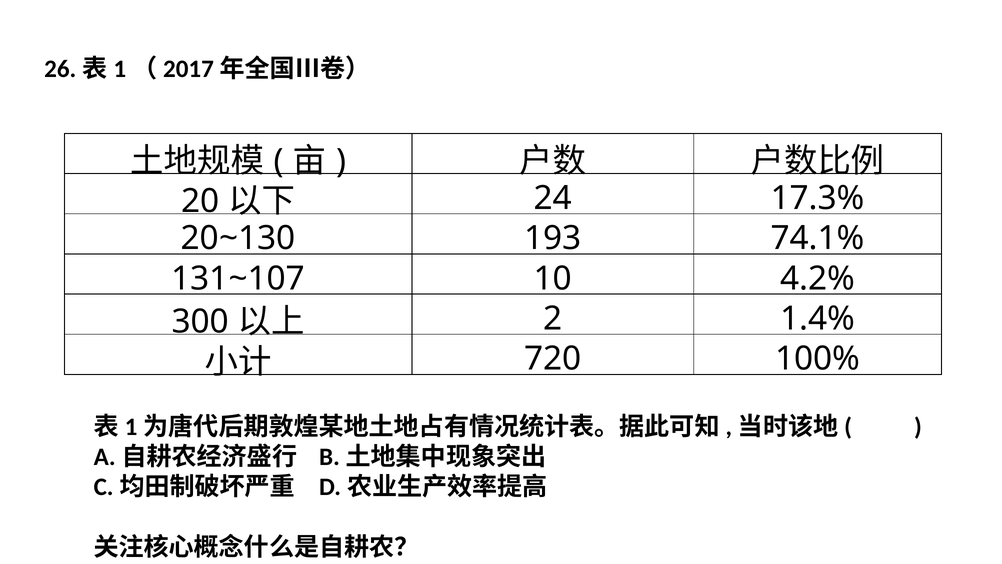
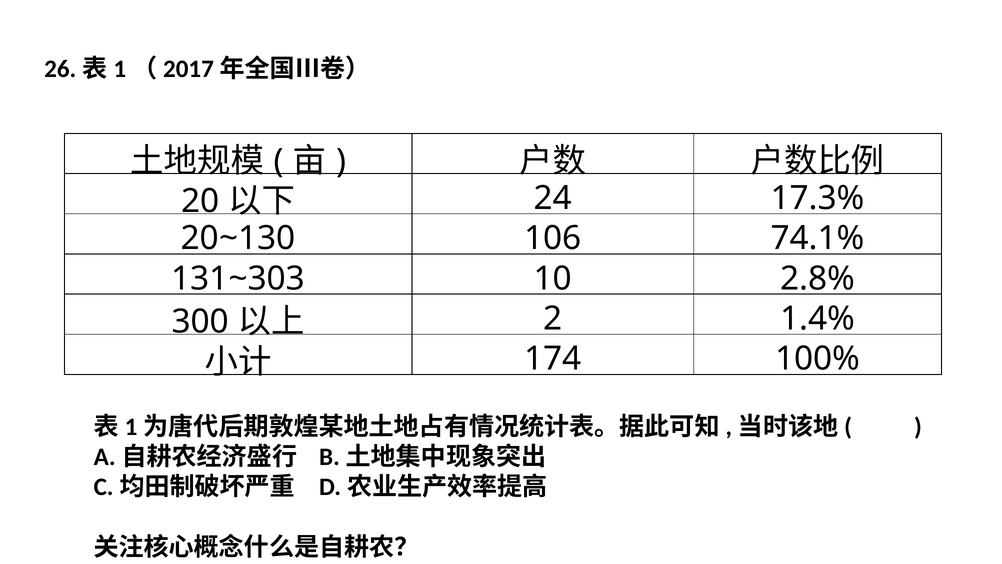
193: 193 -> 106
131~107: 131~107 -> 131~303
4.2%: 4.2% -> 2.8%
720: 720 -> 174
